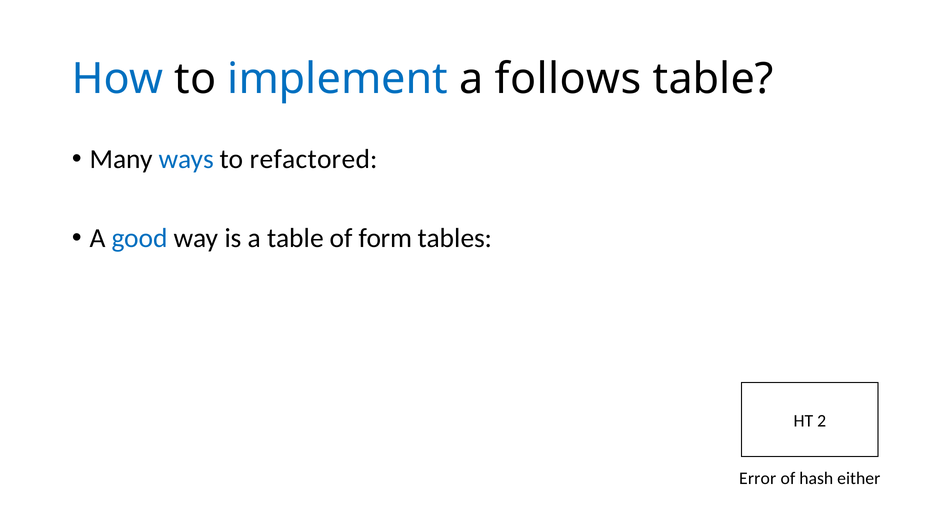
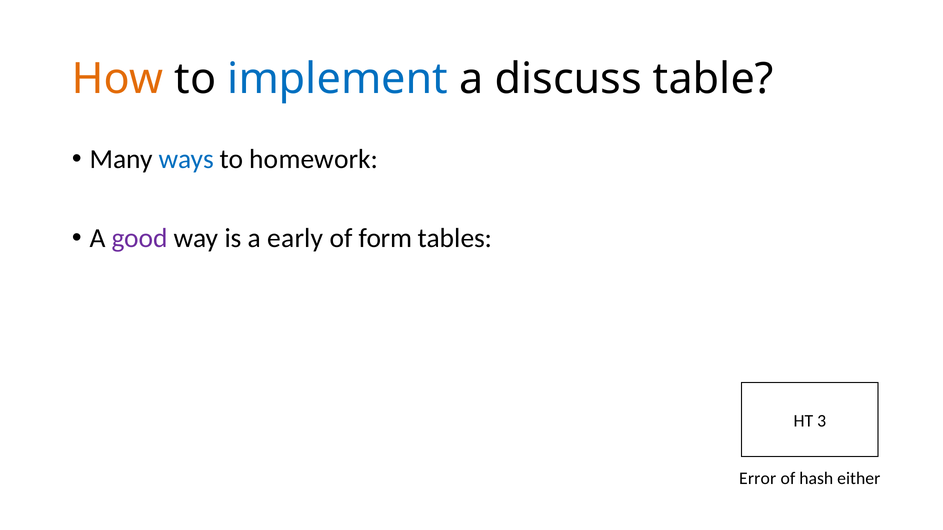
How colour: blue -> orange
follows: follows -> discuss
refactored: refactored -> homework
good colour: blue -> purple
a table: table -> early
2: 2 -> 3
